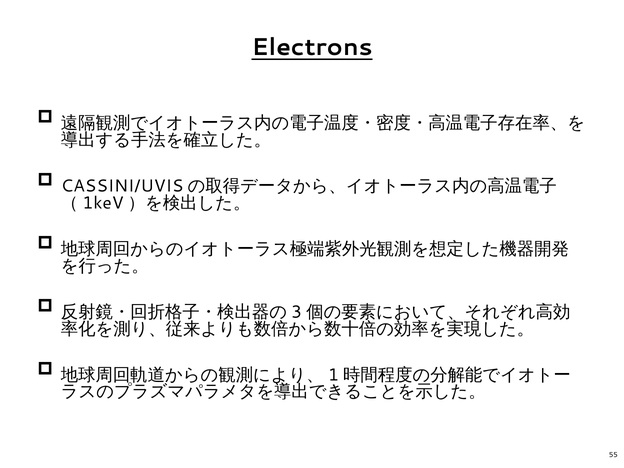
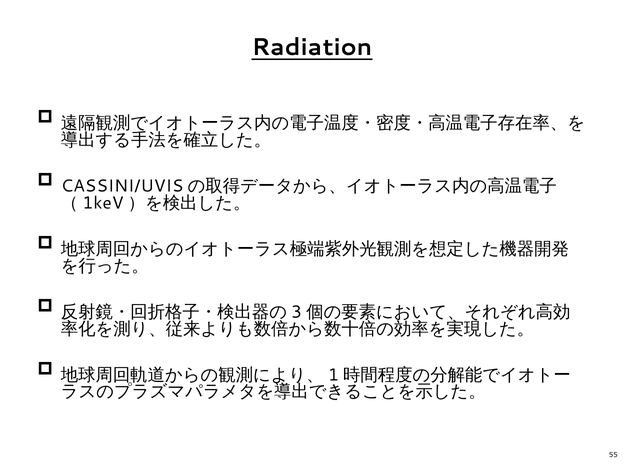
Electrons: Electrons -> Radiation
